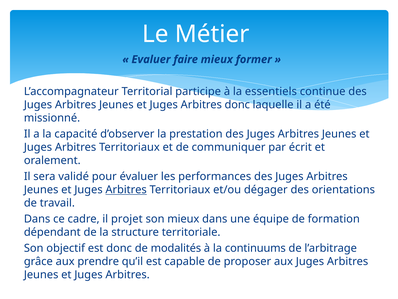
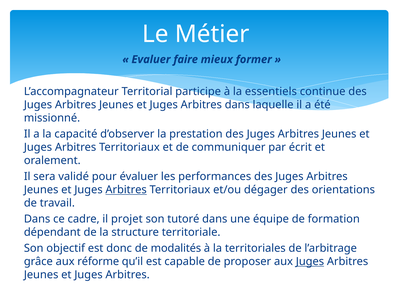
Arbitres donc: donc -> dans
son mieux: mieux -> tutoré
continuums: continuums -> territoriales
prendre: prendre -> réforme
Juges at (310, 261) underline: none -> present
